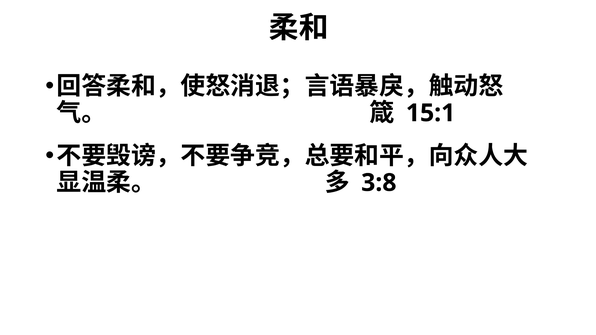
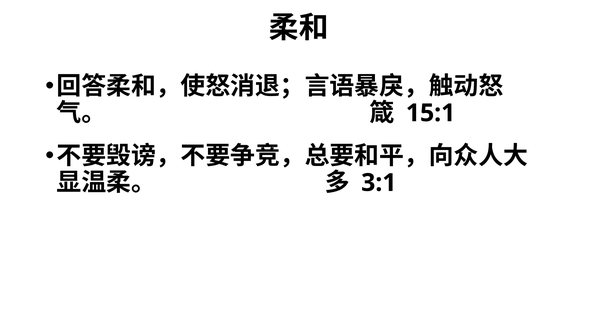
3:8: 3:8 -> 3:1
